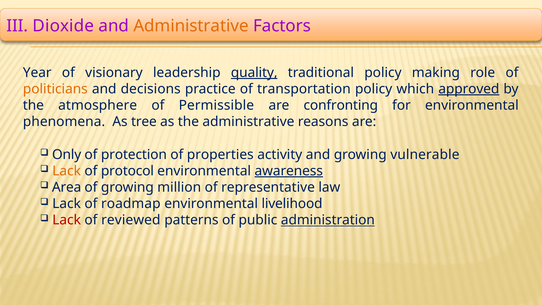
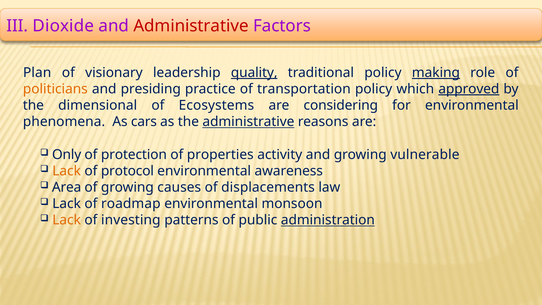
Administrative at (191, 26) colour: orange -> red
Year: Year -> Plan
making underline: none -> present
decisions: decisions -> presiding
atmosphere: atmosphere -> dimensional
Permissible: Permissible -> Ecosystems
confronting: confronting -> considering
tree: tree -> cars
administrative at (248, 122) underline: none -> present
awareness underline: present -> none
million: million -> causes
representative: representative -> displacements
livelihood: livelihood -> monsoon
Lack at (67, 220) colour: red -> orange
reviewed: reviewed -> investing
